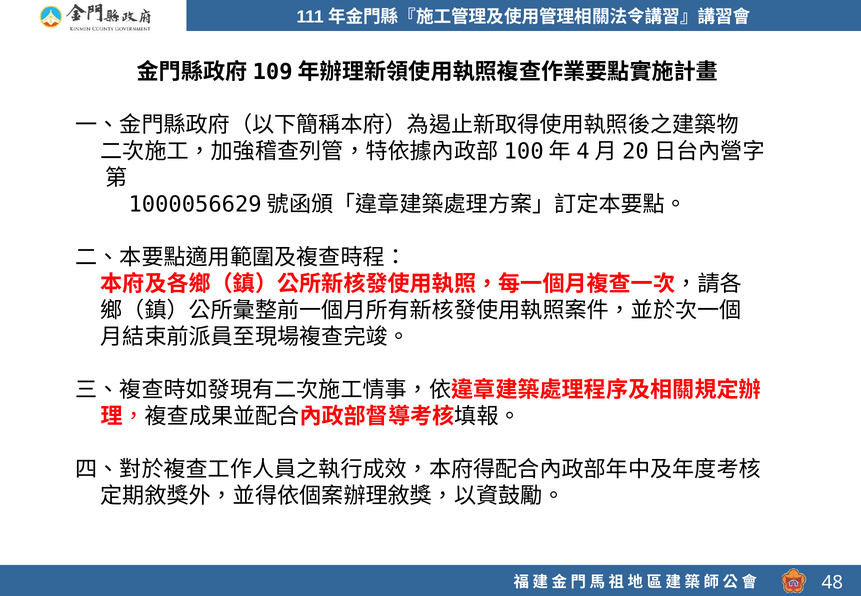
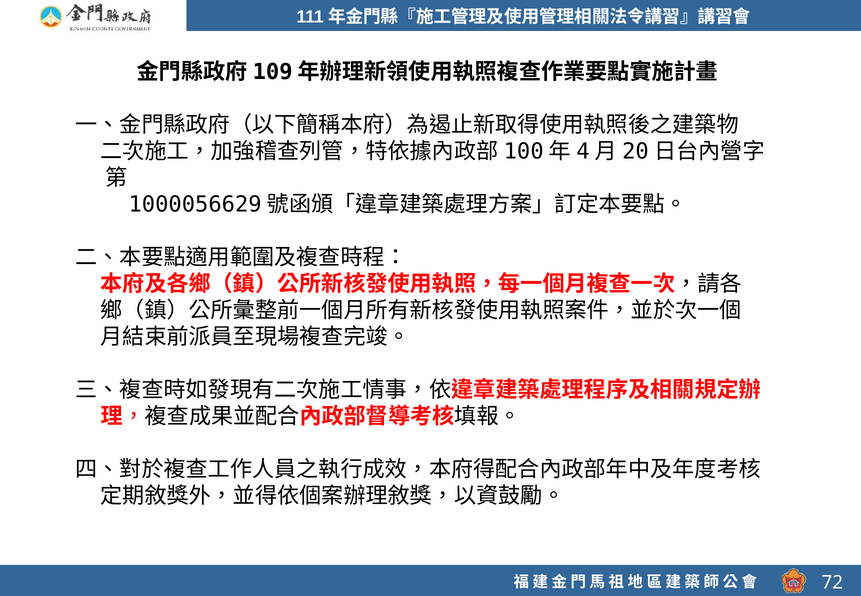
48: 48 -> 72
